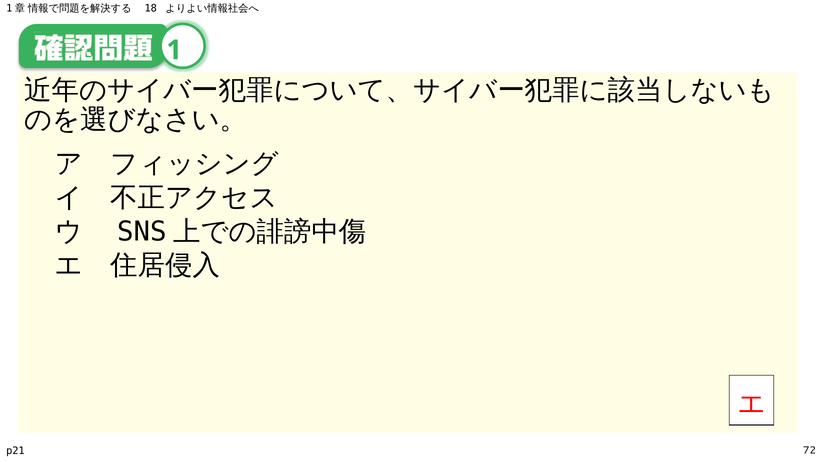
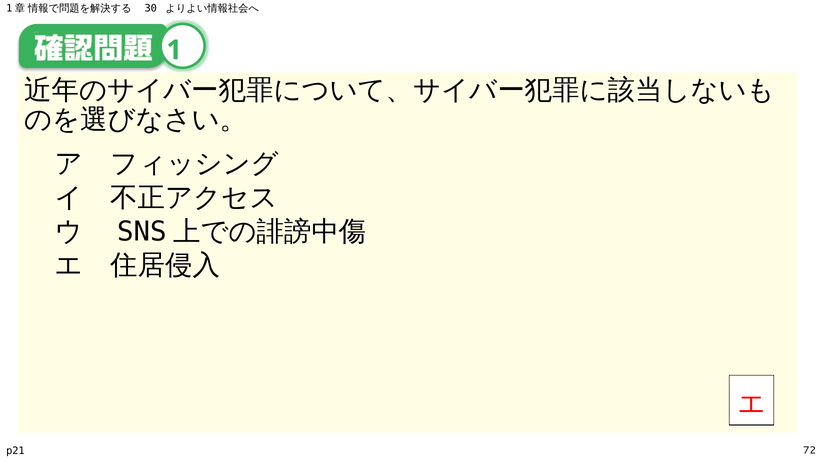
18: 18 -> 30
